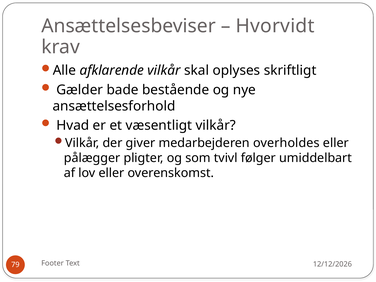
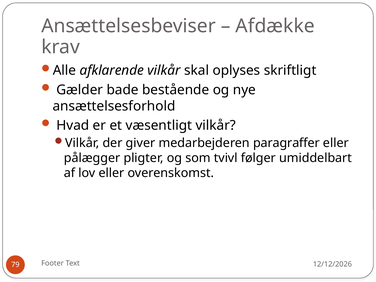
Hvorvidt: Hvorvidt -> Afdække
overholdes: overholdes -> paragraffer
